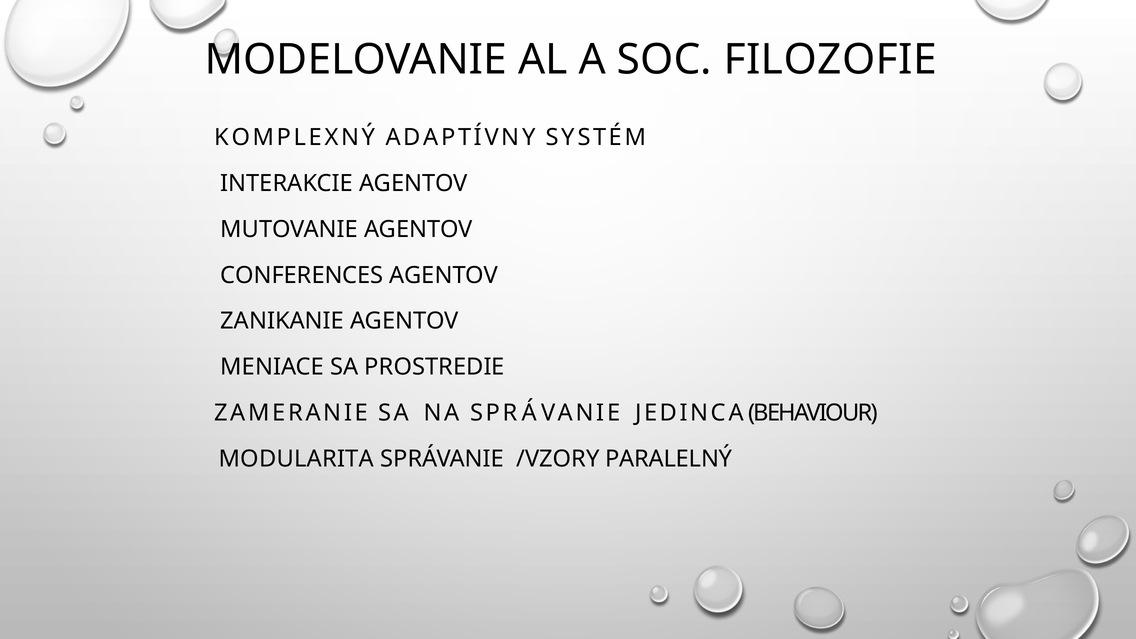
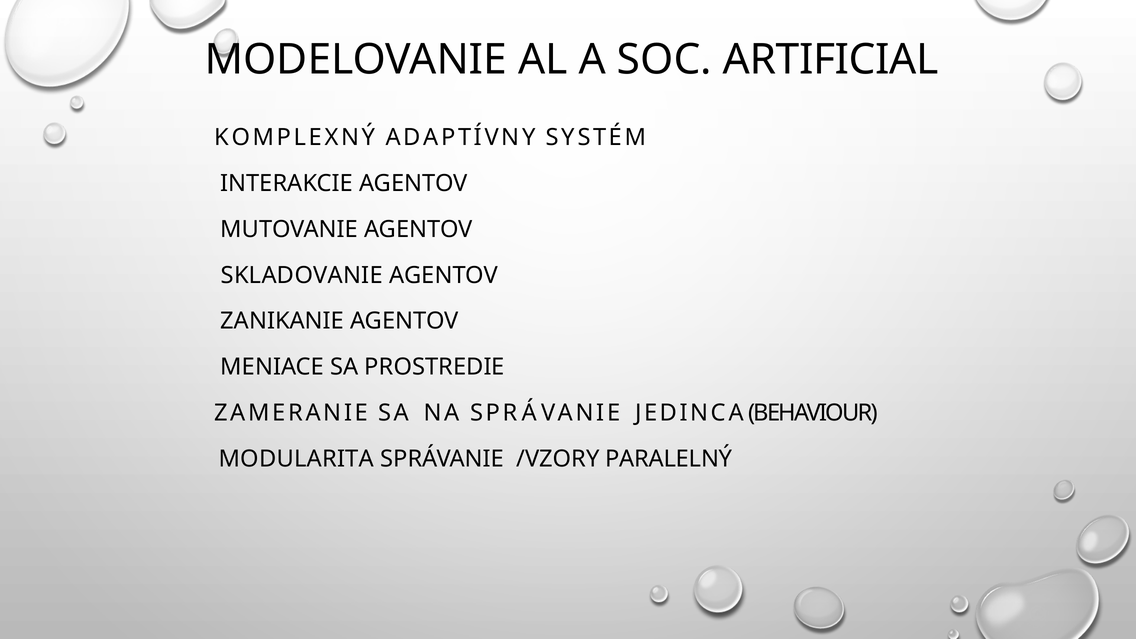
FILOZOFIE: FILOZOFIE -> ARTIFICIAL
CONFERENCES: CONFERENCES -> SKLADOVANIE
